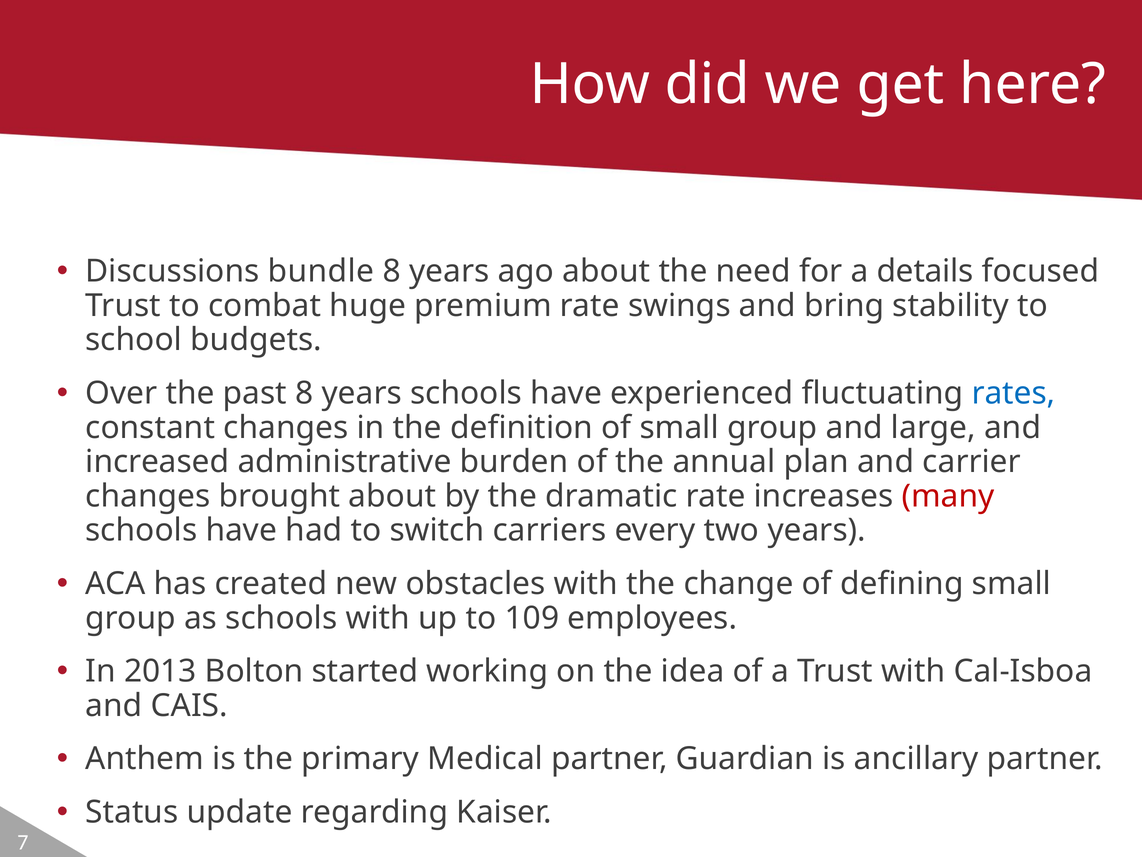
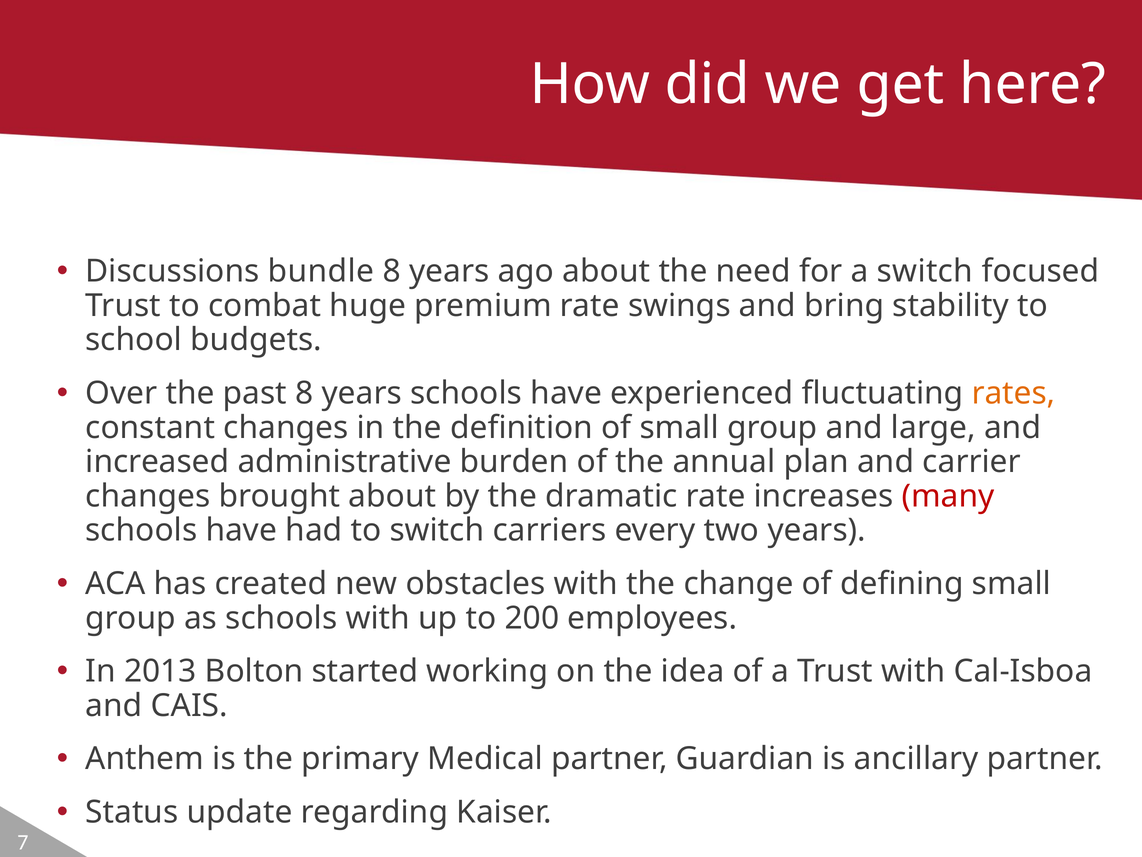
a details: details -> switch
rates colour: blue -> orange
109: 109 -> 200
